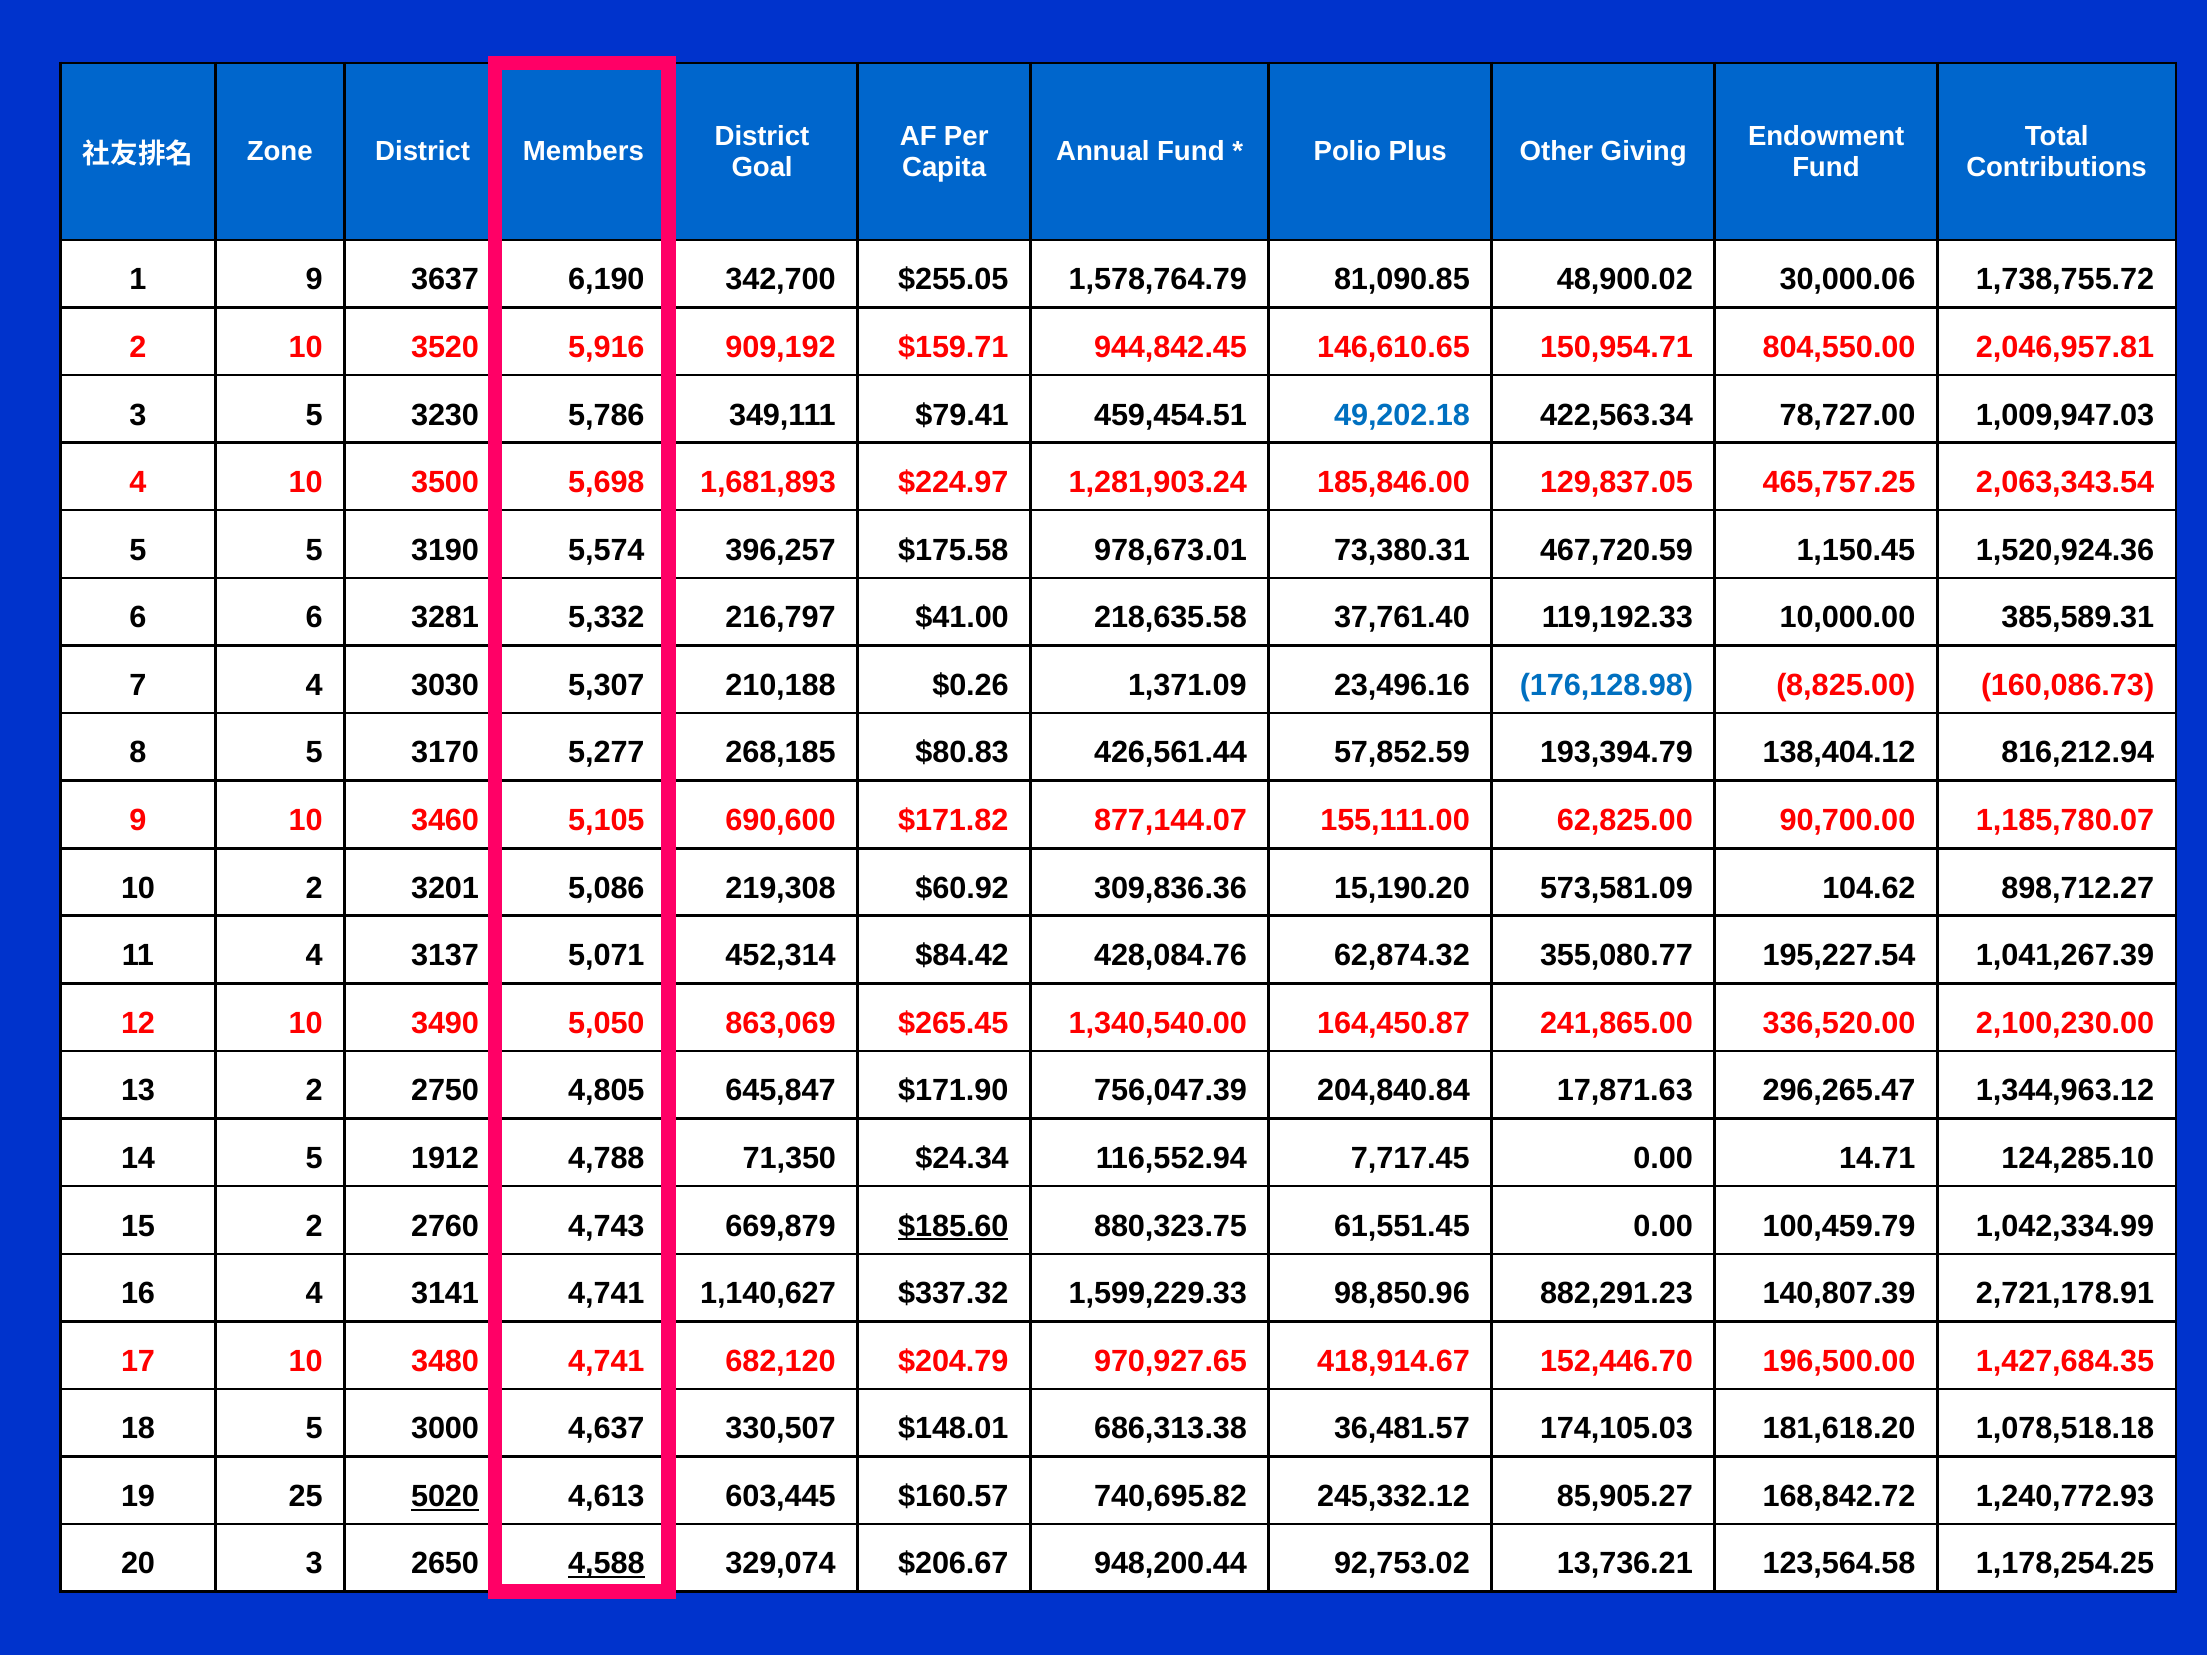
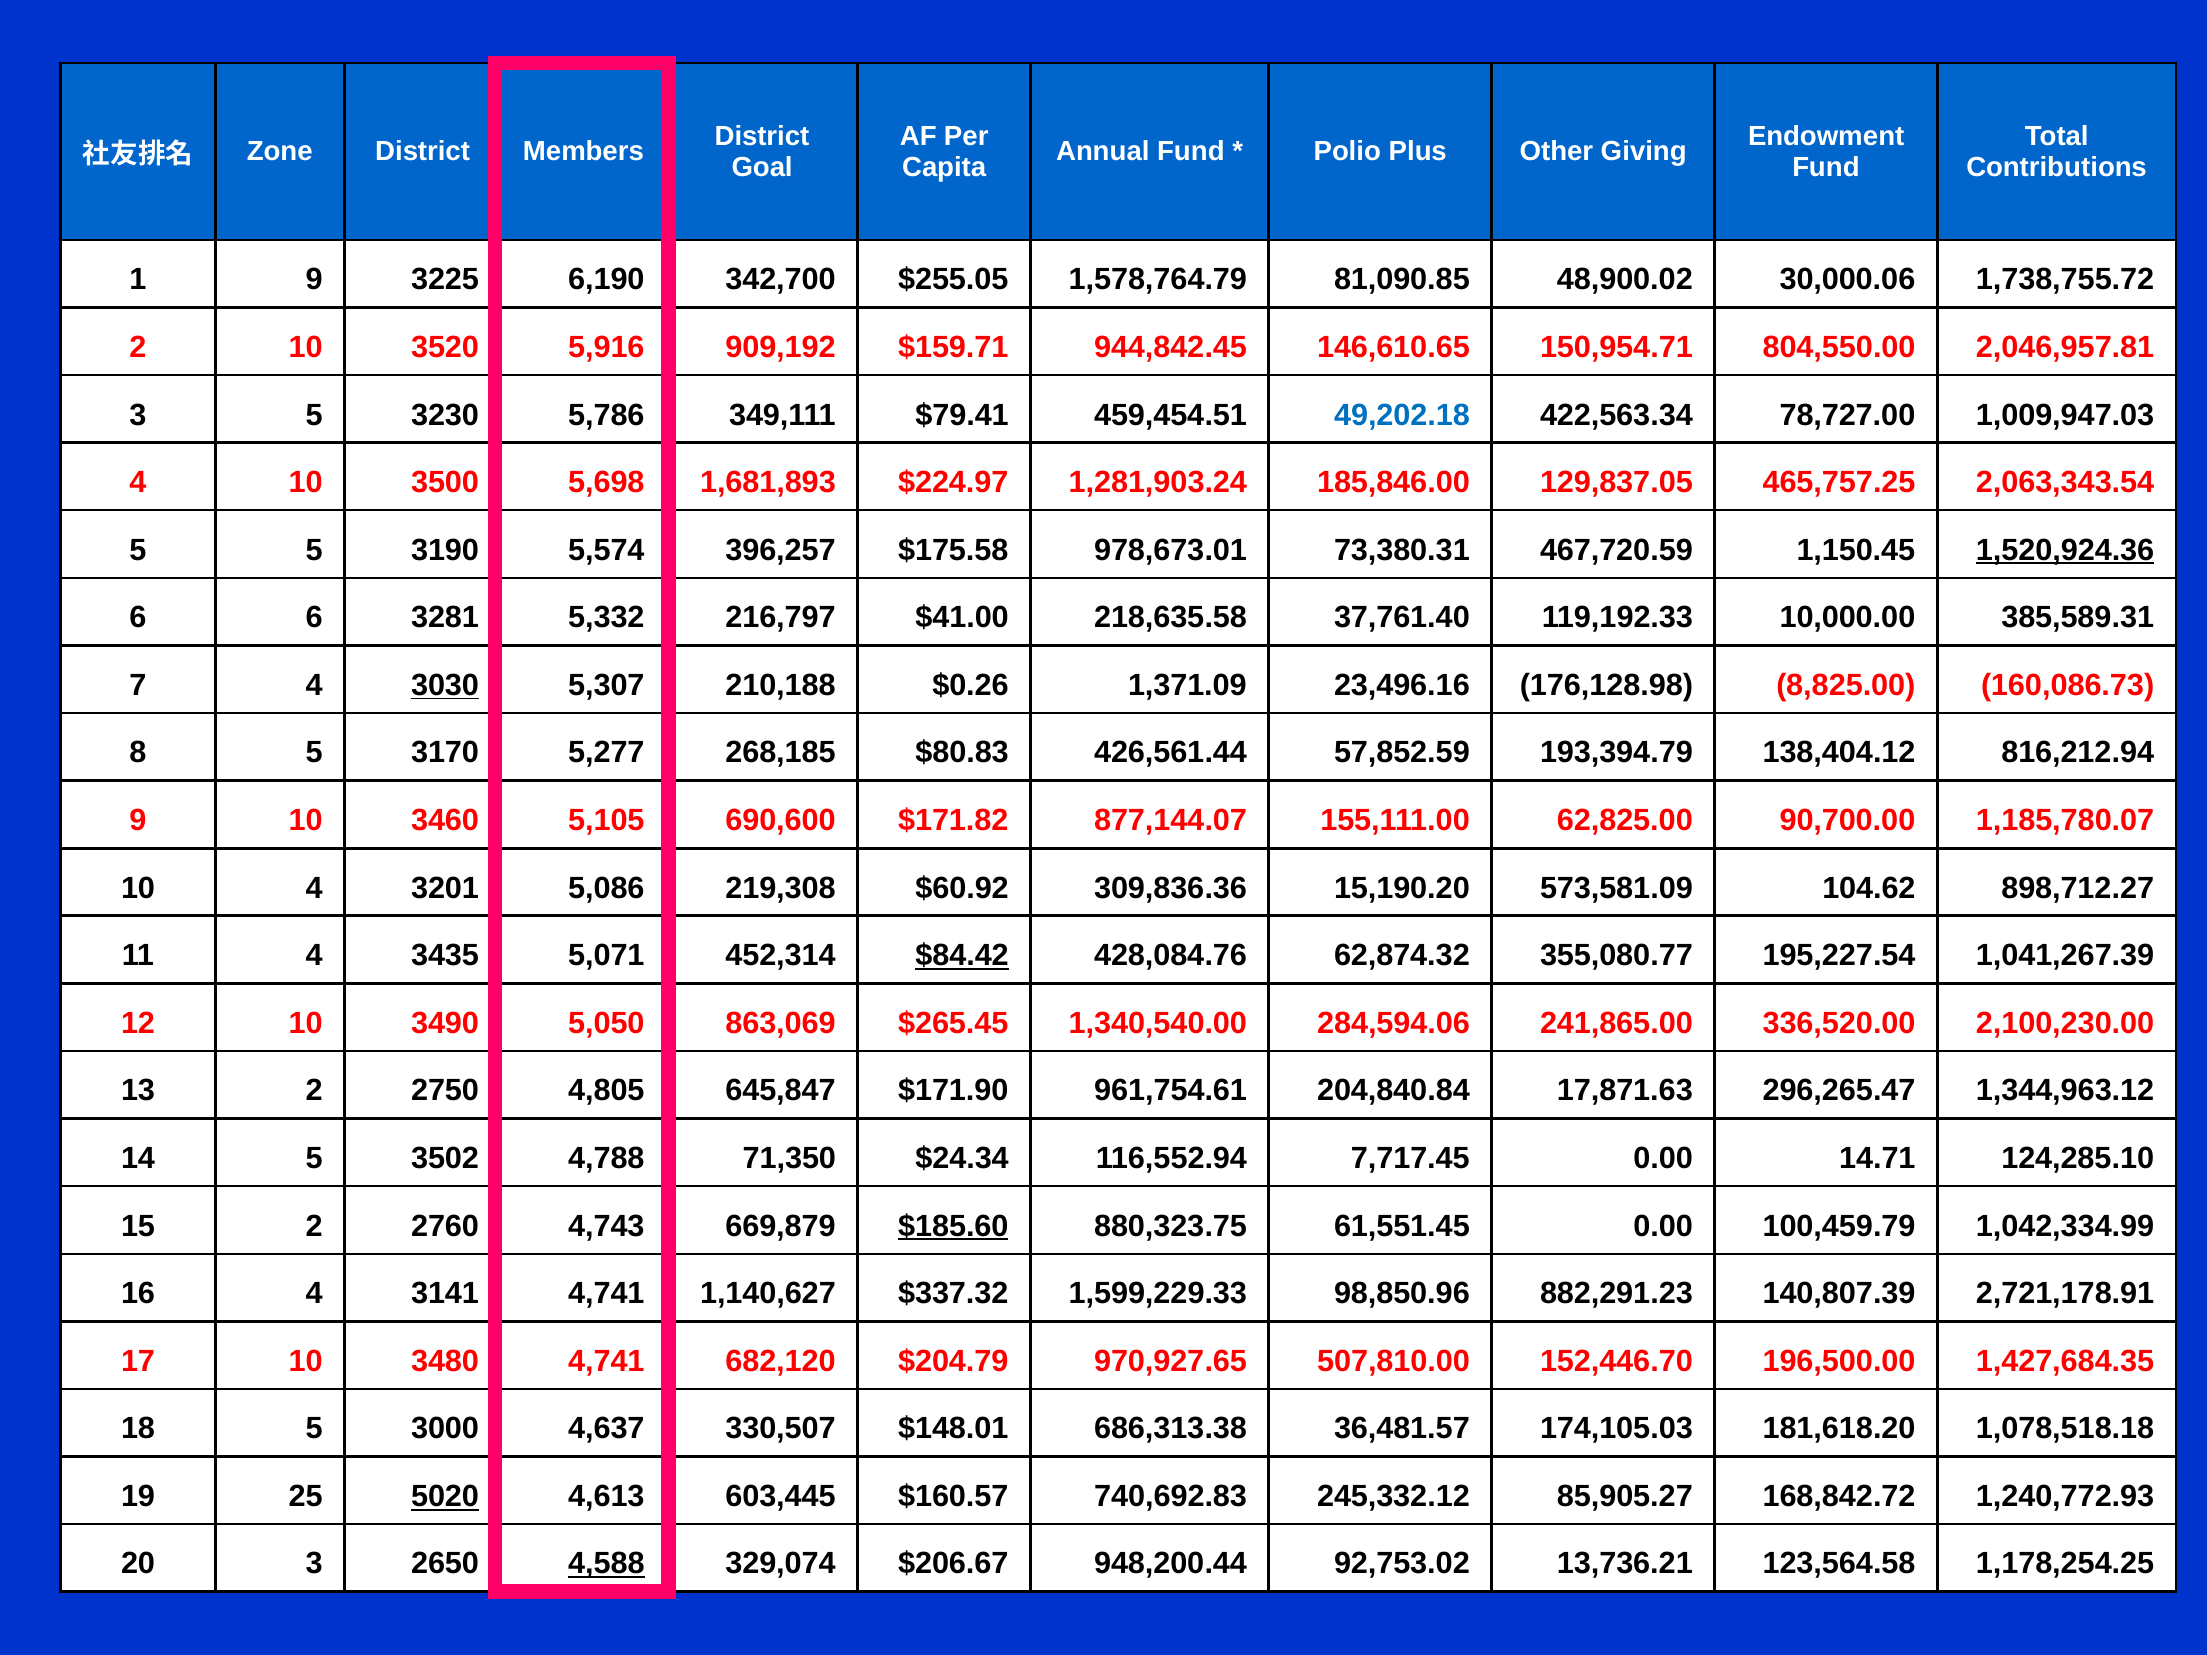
3637: 3637 -> 3225
1,520,924.36 underline: none -> present
3030 underline: none -> present
176,128.98 colour: blue -> black
10 2: 2 -> 4
3137: 3137 -> 3435
$84.42 underline: none -> present
164,450.87: 164,450.87 -> 284,594.06
756,047.39: 756,047.39 -> 961,754.61
1912: 1912 -> 3502
418,914.67: 418,914.67 -> 507,810.00
740,695.82: 740,695.82 -> 740,692.83
